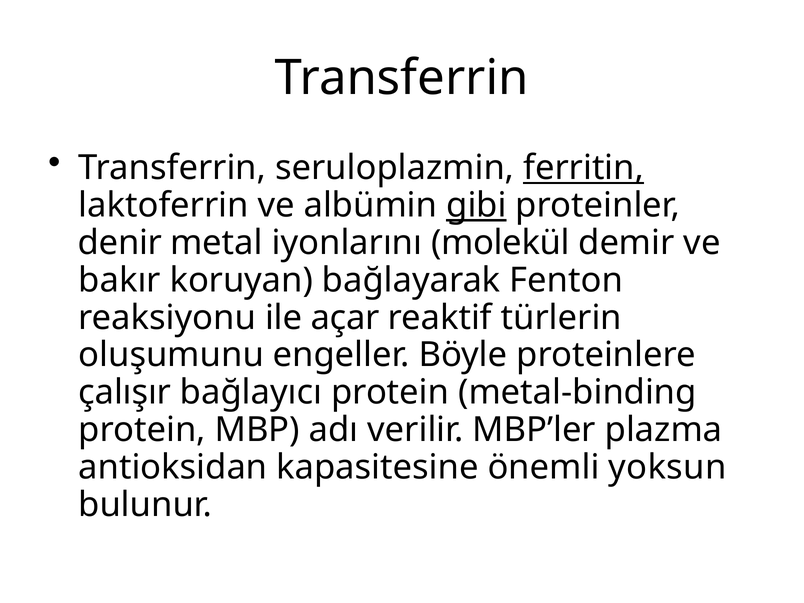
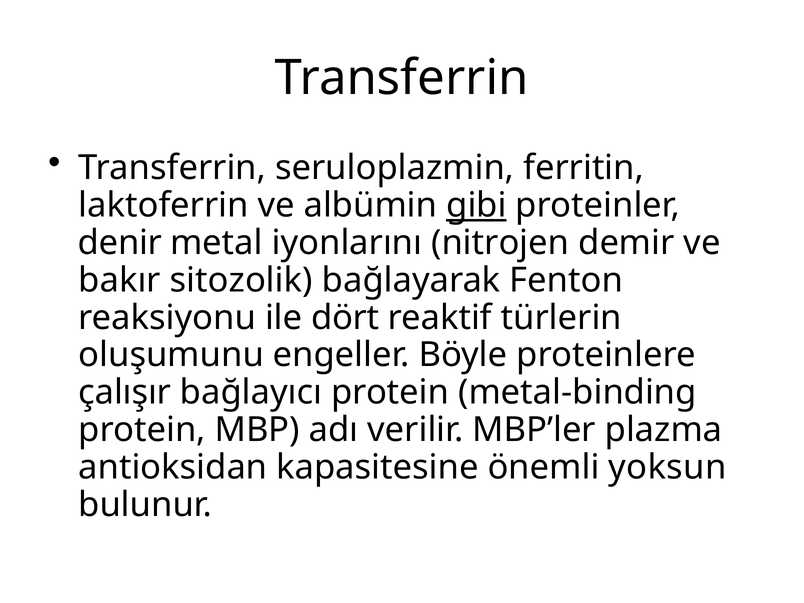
ferritin underline: present -> none
molekül: molekül -> nitrojen
koruyan: koruyan -> sitozolik
açar: açar -> dört
